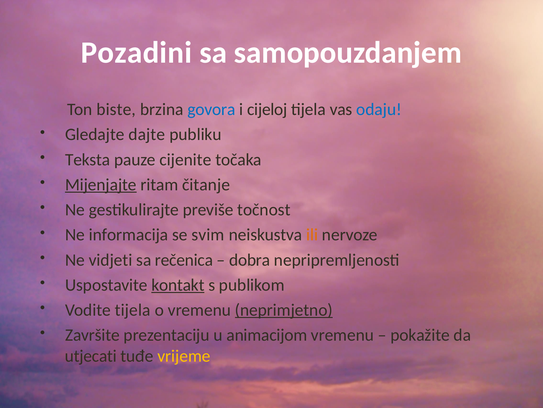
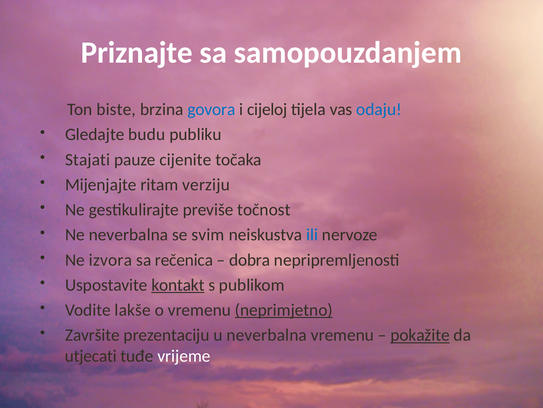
Pozadini: Pozadini -> Priznajte
dajte: dajte -> budu
Teksta: Teksta -> Stajati
Mijenjajte underline: present -> none
čitanje: čitanje -> verziju
Ne informacija: informacija -> neverbalna
ili colour: orange -> blue
vidjeti: vidjeti -> izvora
Vodite tijela: tijela -> lakše
u animacijom: animacijom -> neverbalna
pokažite underline: none -> present
vrijeme colour: yellow -> white
